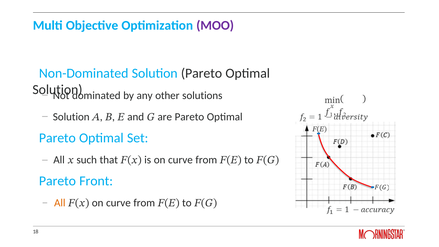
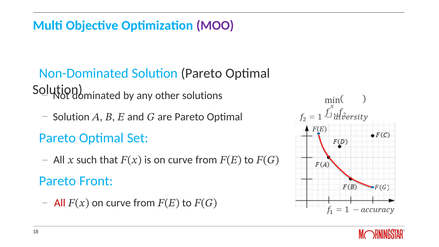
All at (60, 203) colour: orange -> red
